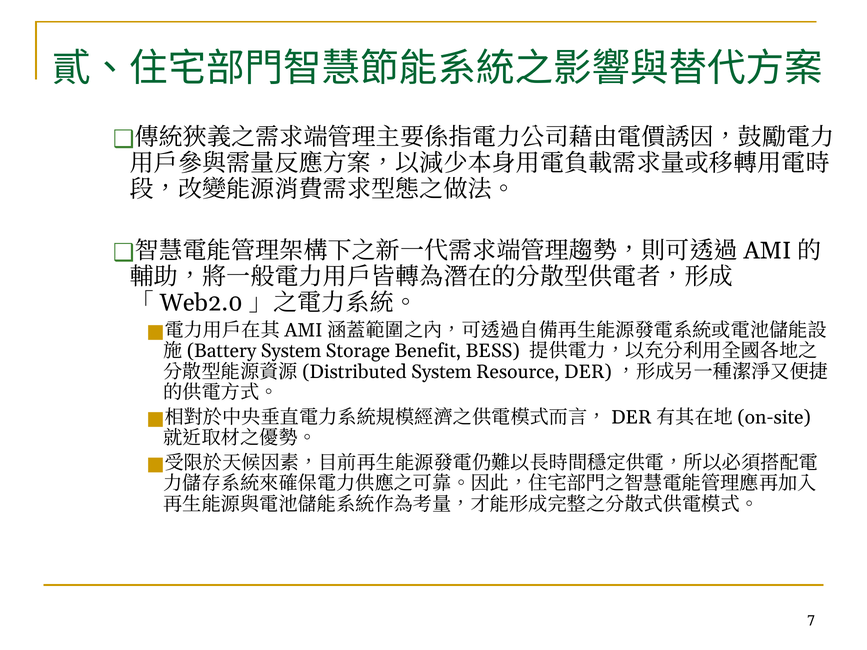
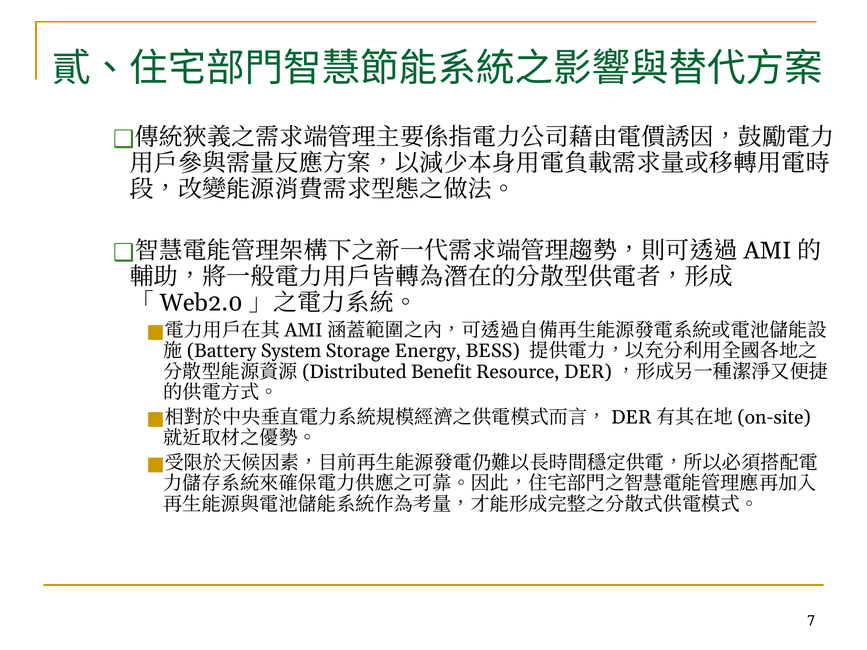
Benefit: Benefit -> Energy
System at (441, 372): System -> Benefit
